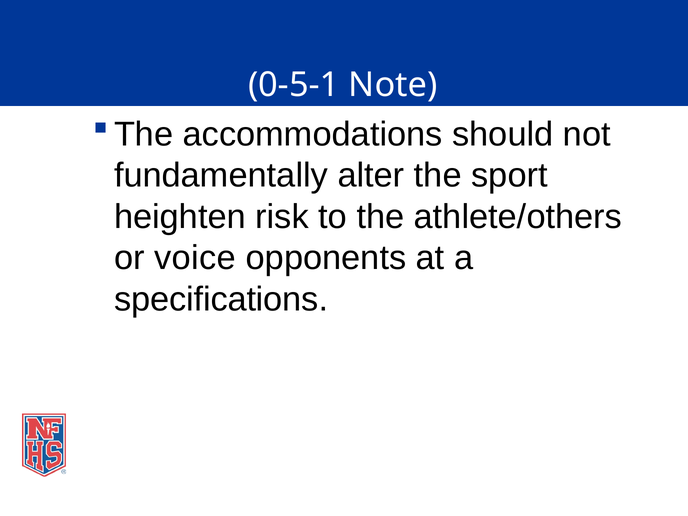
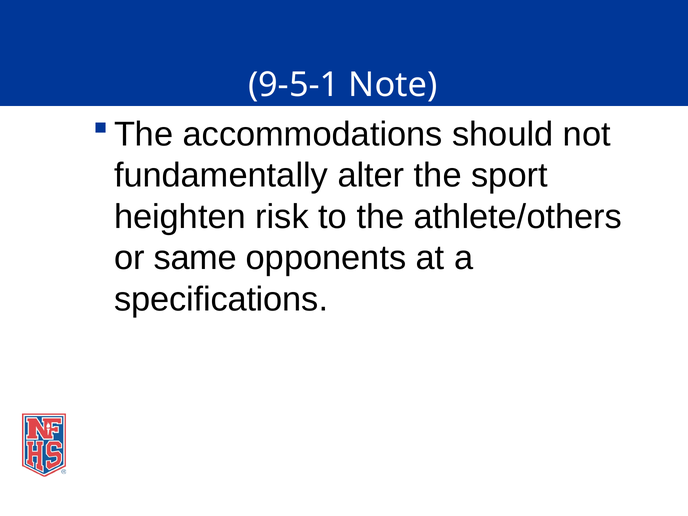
0-5-1: 0-5-1 -> 9-5-1
voice: voice -> same
